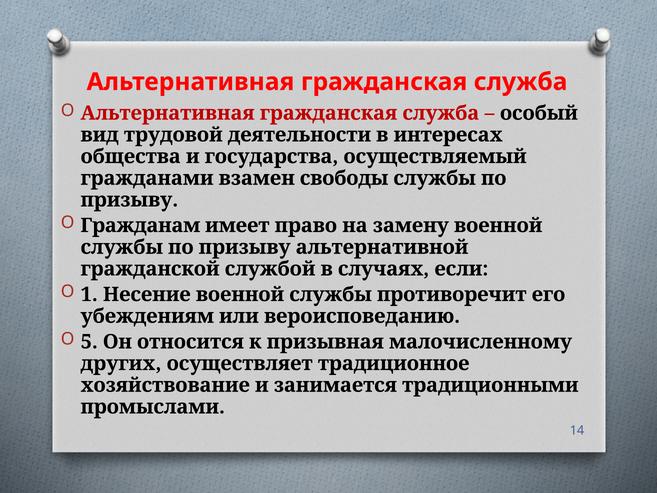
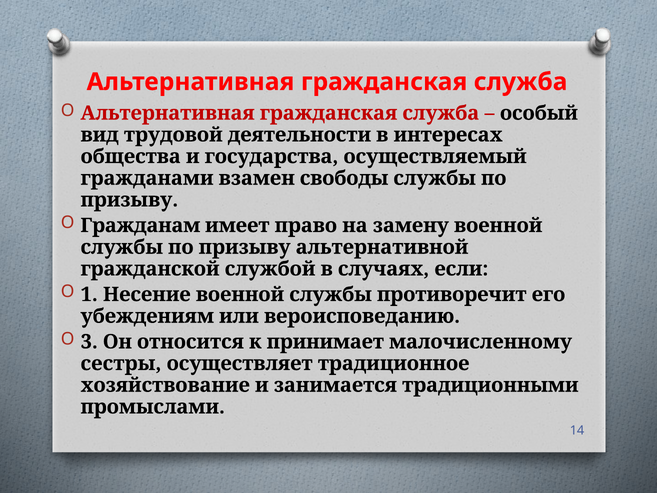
5: 5 -> 3
призывная: призывная -> принимает
других: других -> сестры
